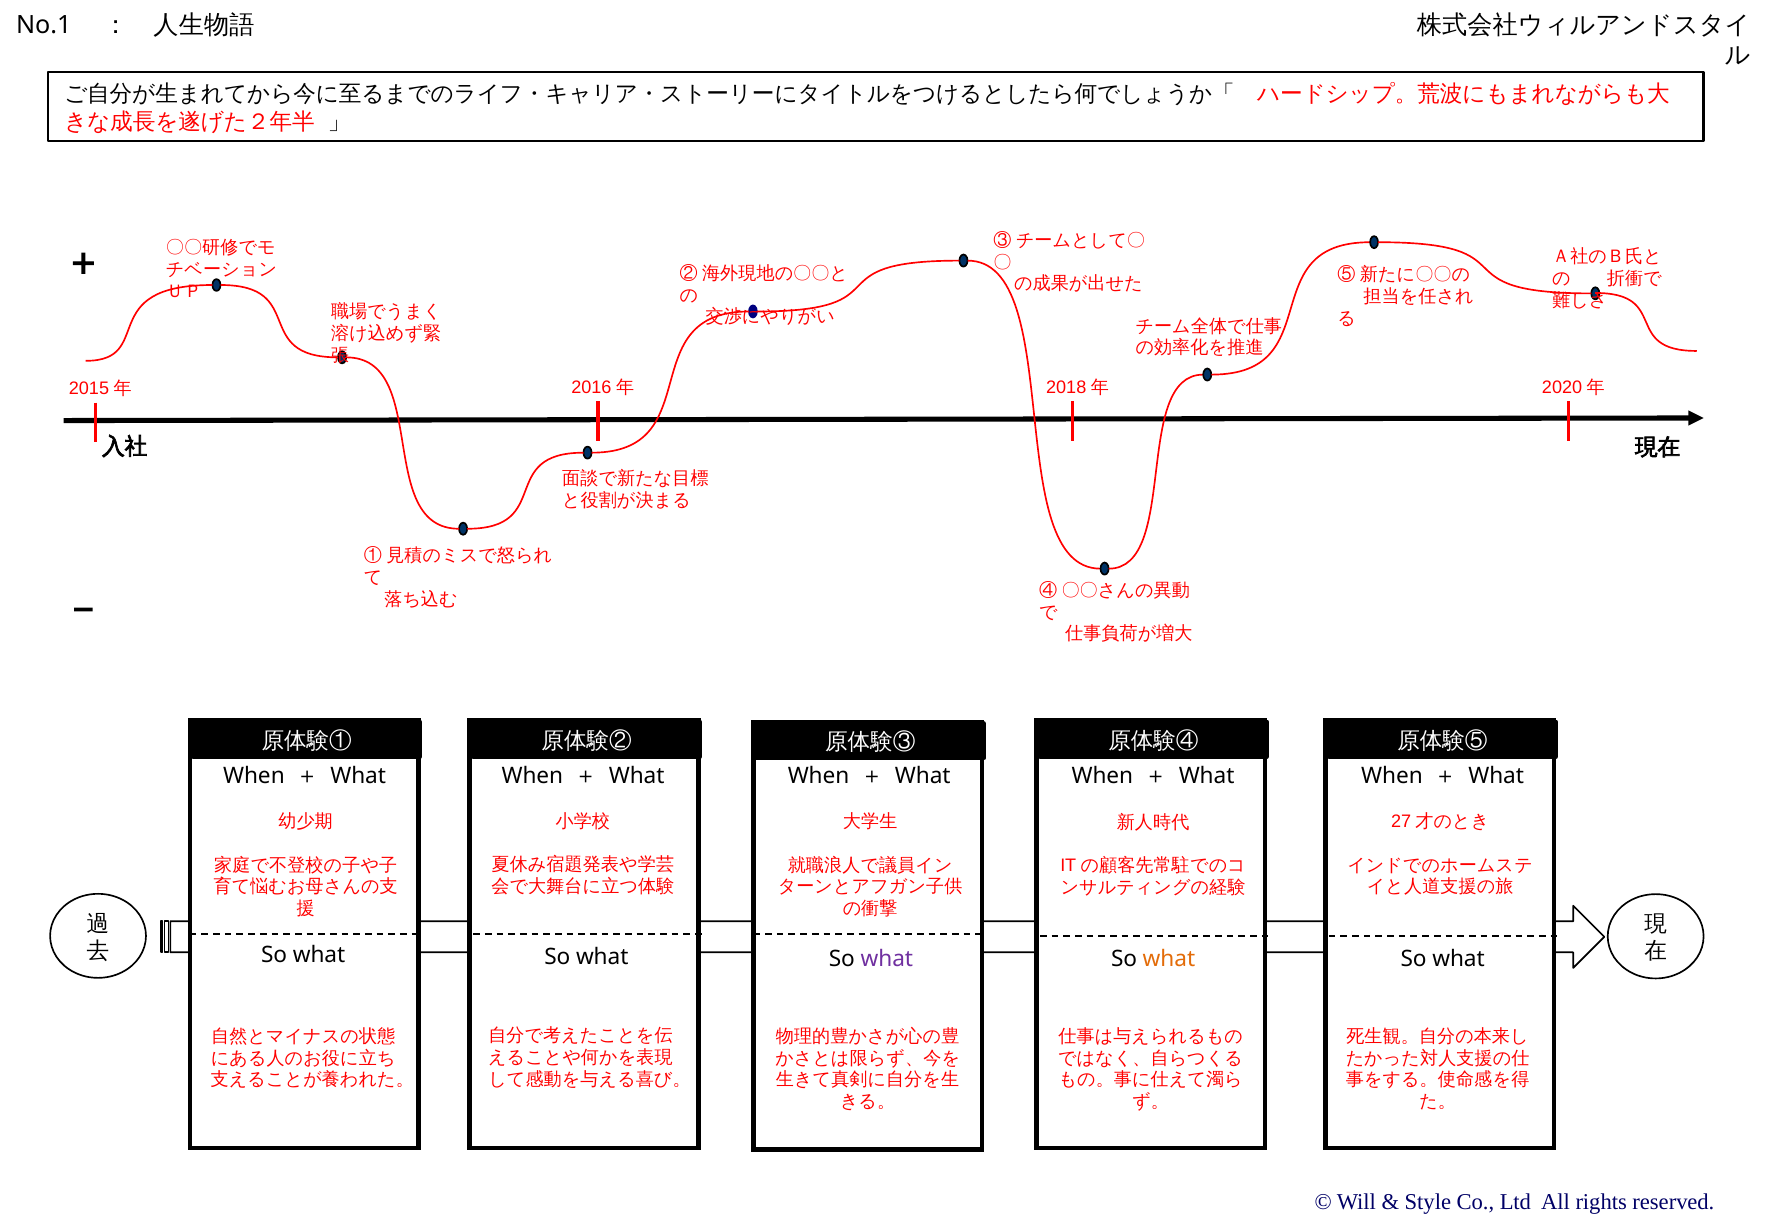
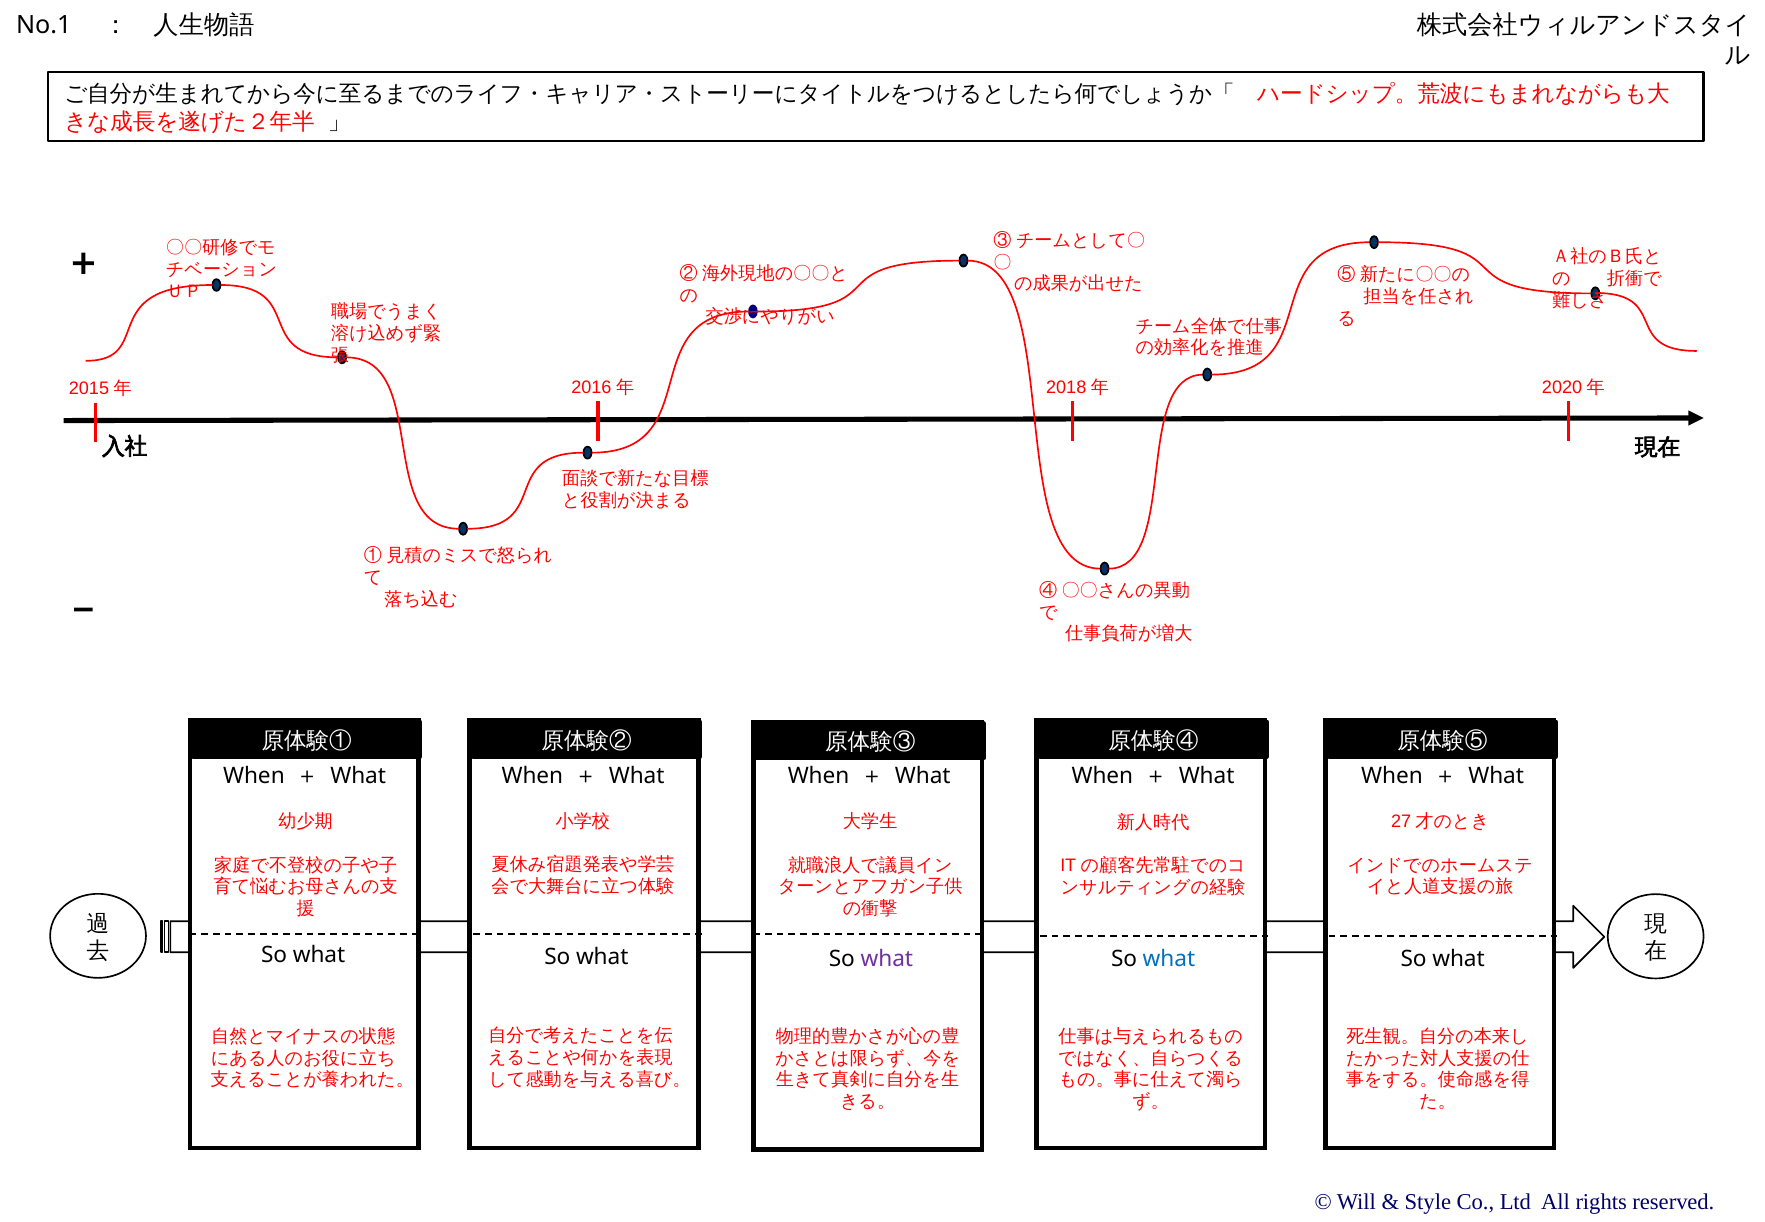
what at (1169, 959) colour: orange -> blue
